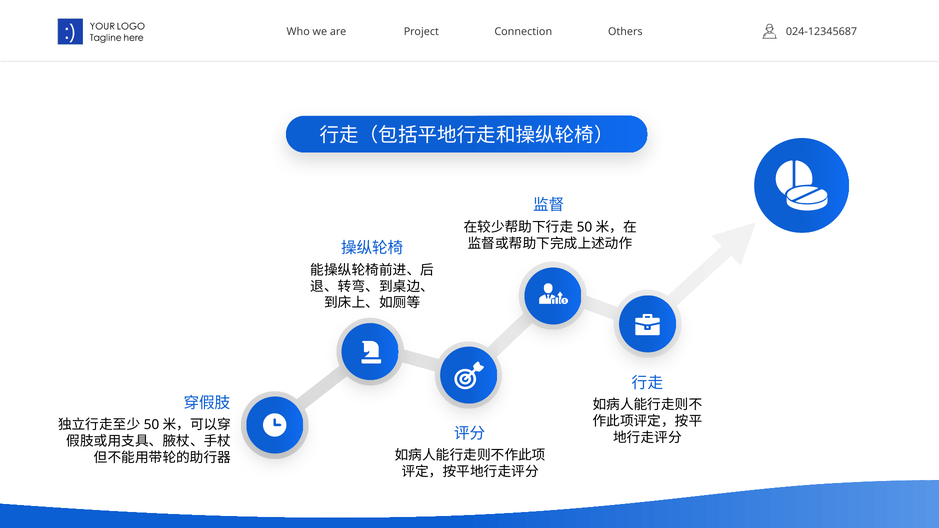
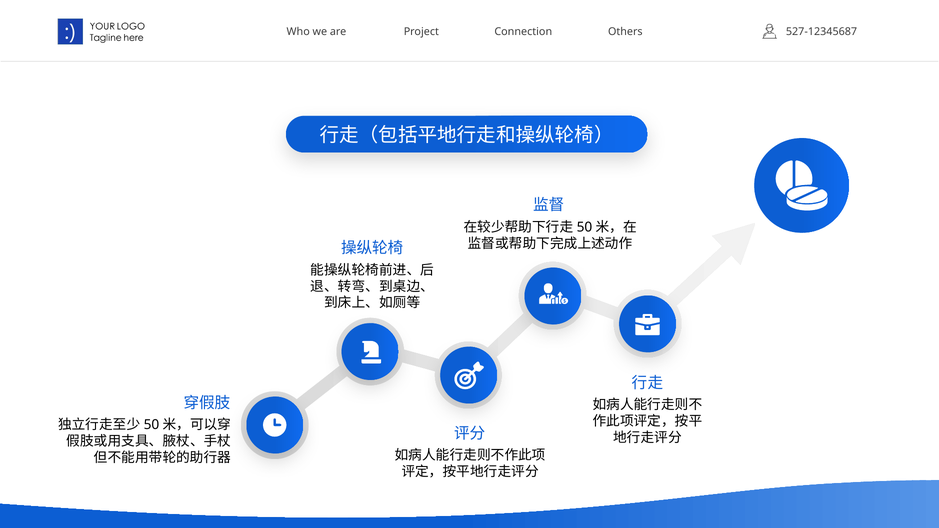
024-12345687: 024-12345687 -> 527-12345687
